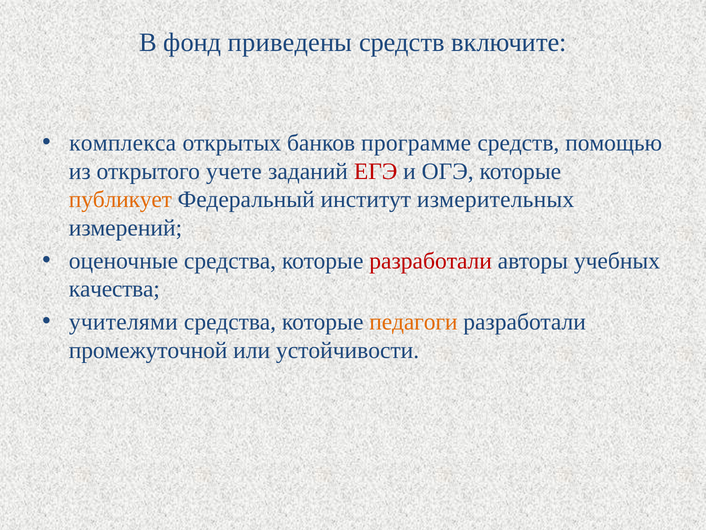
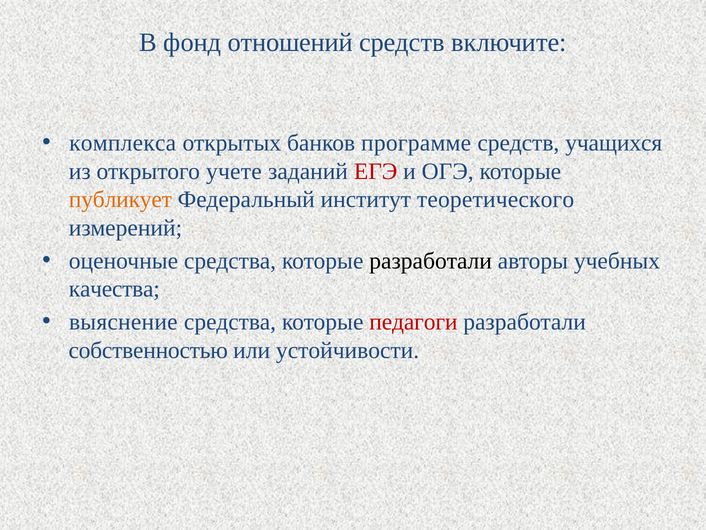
приведены: приведены -> отношений
помощью: помощью -> учащихся
измерительных: измерительных -> теоретического
разработали at (431, 261) colour: red -> black
учителями: учителями -> выяснение
педагоги colour: orange -> red
промежуточной: промежуточной -> собственностью
